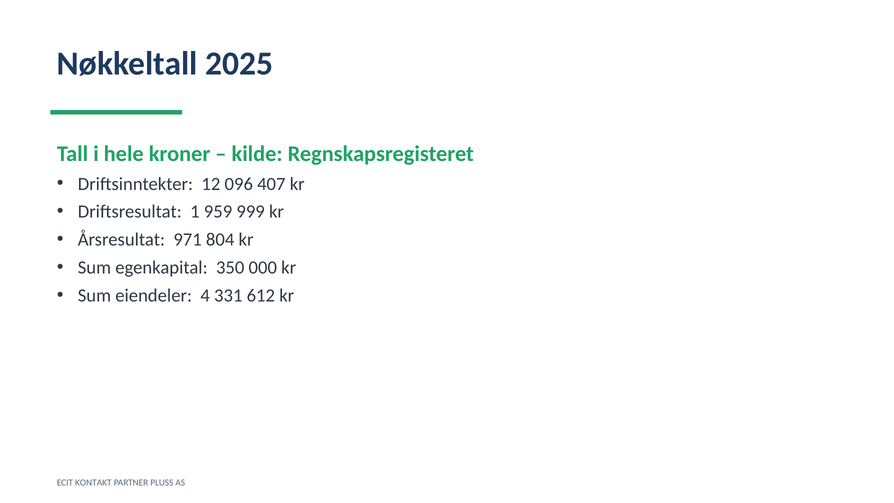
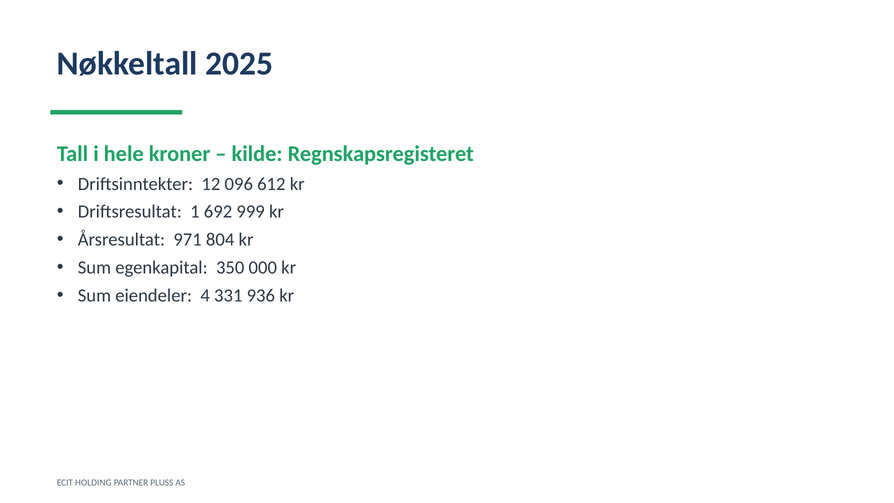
407: 407 -> 612
959: 959 -> 692
612: 612 -> 936
KONTAKT: KONTAKT -> HOLDING
